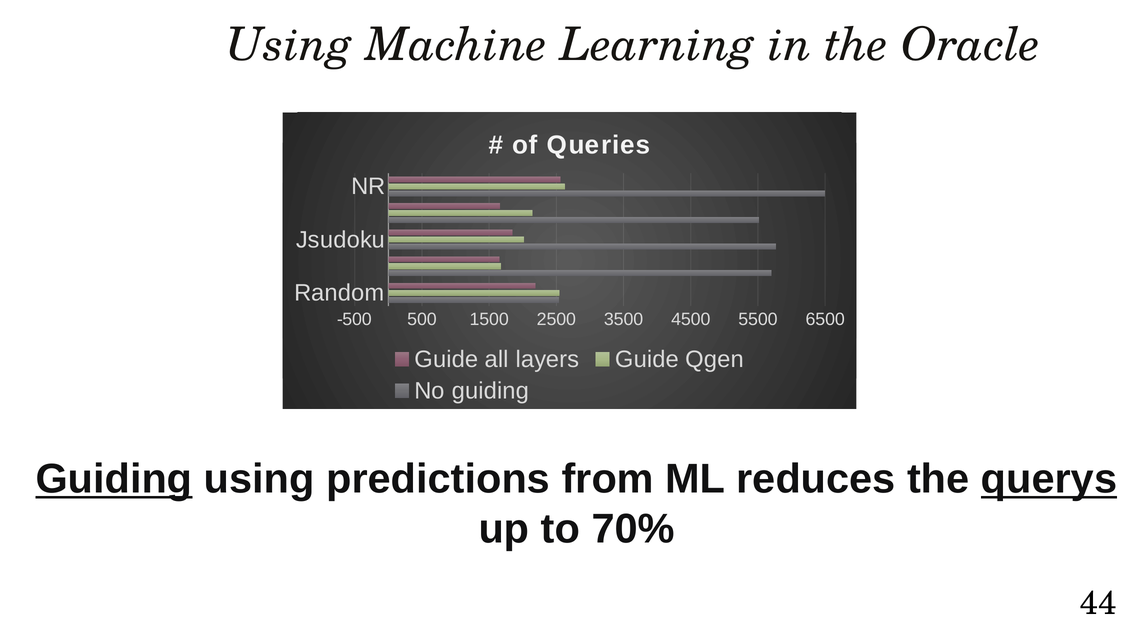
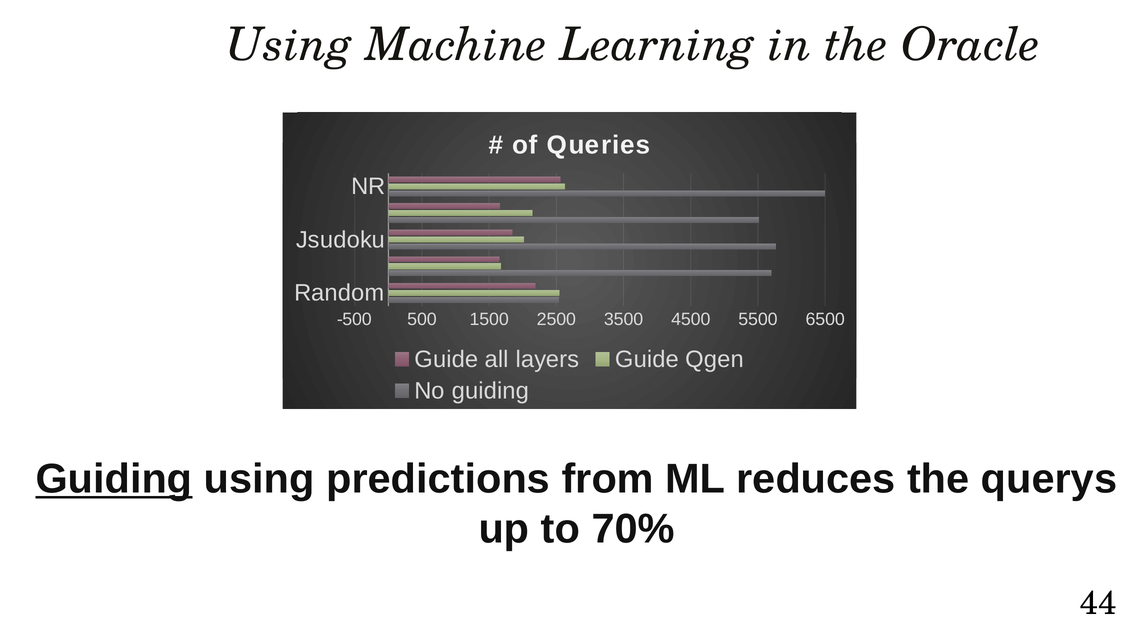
querys underline: present -> none
